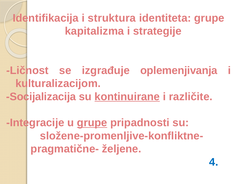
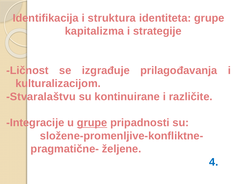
oplemenjivanja: oplemenjivanja -> prilagođavanja
Socijalizacija: Socijalizacija -> Stvaralaštvu
kontinuirane underline: present -> none
